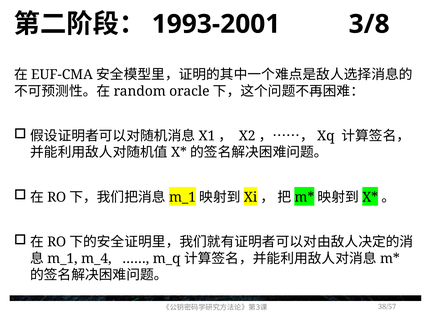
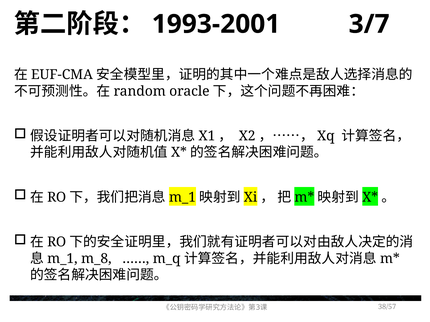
3/8: 3/8 -> 3/7
m_4: m_4 -> m_8
